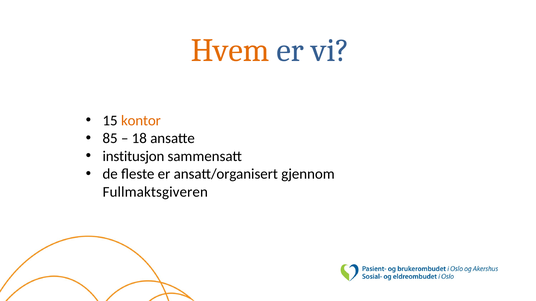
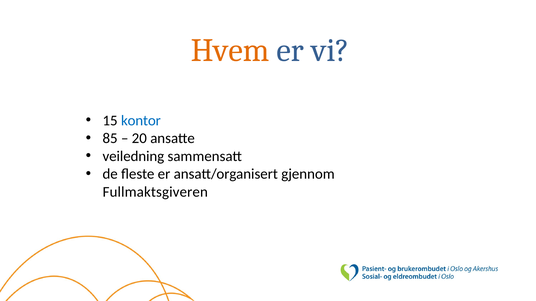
kontor colour: orange -> blue
18: 18 -> 20
institusjon: institusjon -> veiledning
